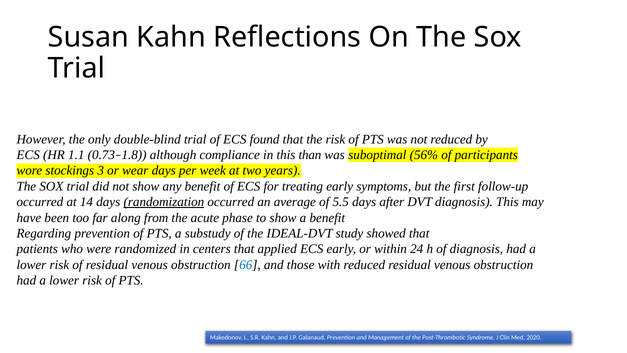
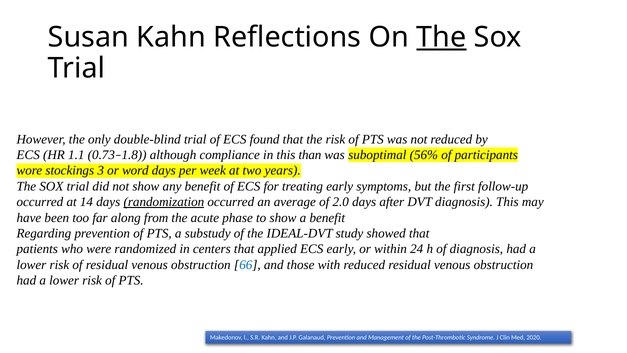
The at (441, 37) underline: none -> present
wear: wear -> word
5.5: 5.5 -> 2.0
